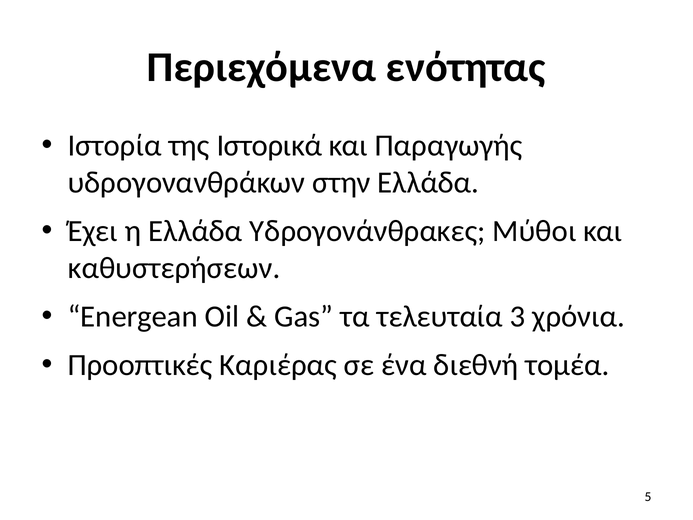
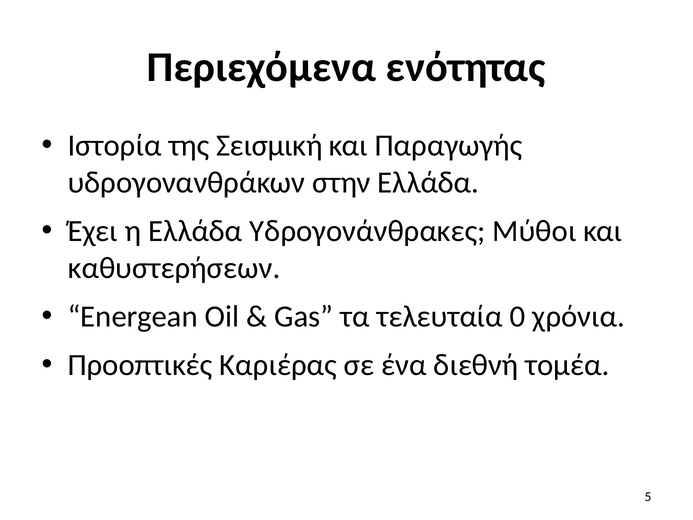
Ιστορικά: Ιστορικά -> Σεισμική
3: 3 -> 0
